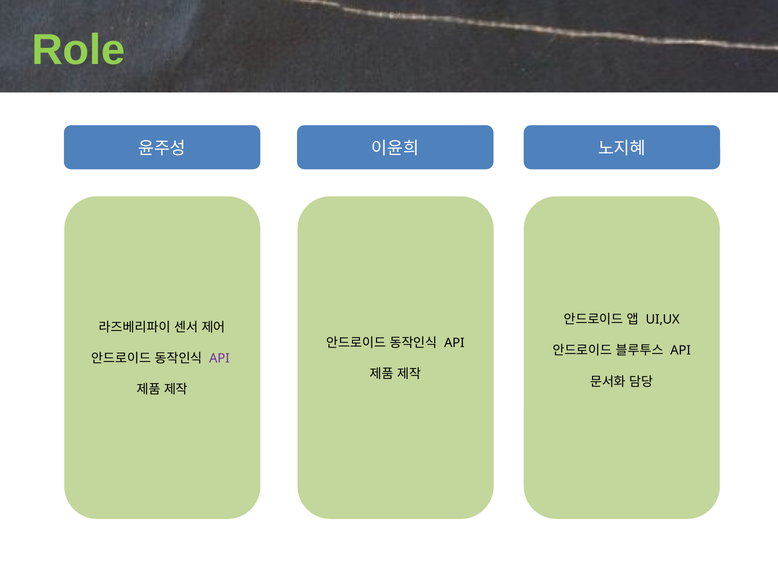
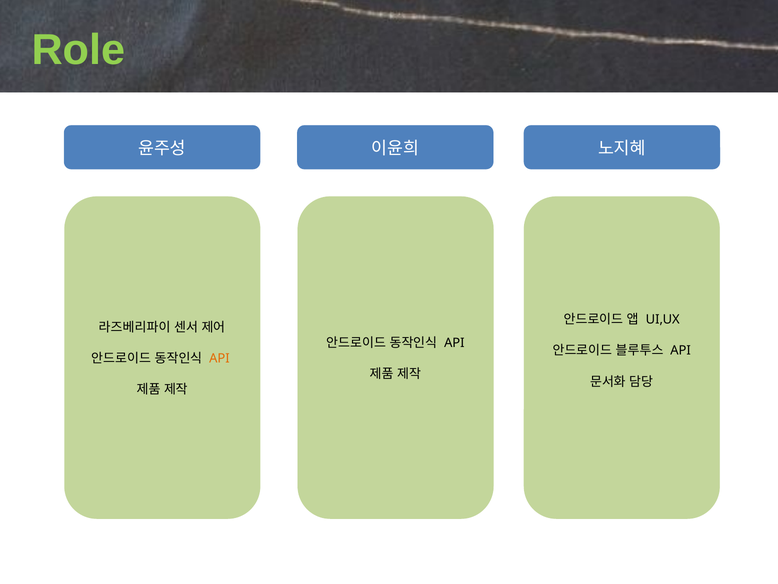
API at (219, 358) colour: purple -> orange
